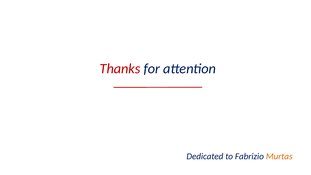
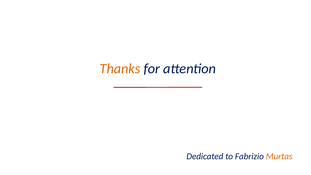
Thanks colour: red -> orange
